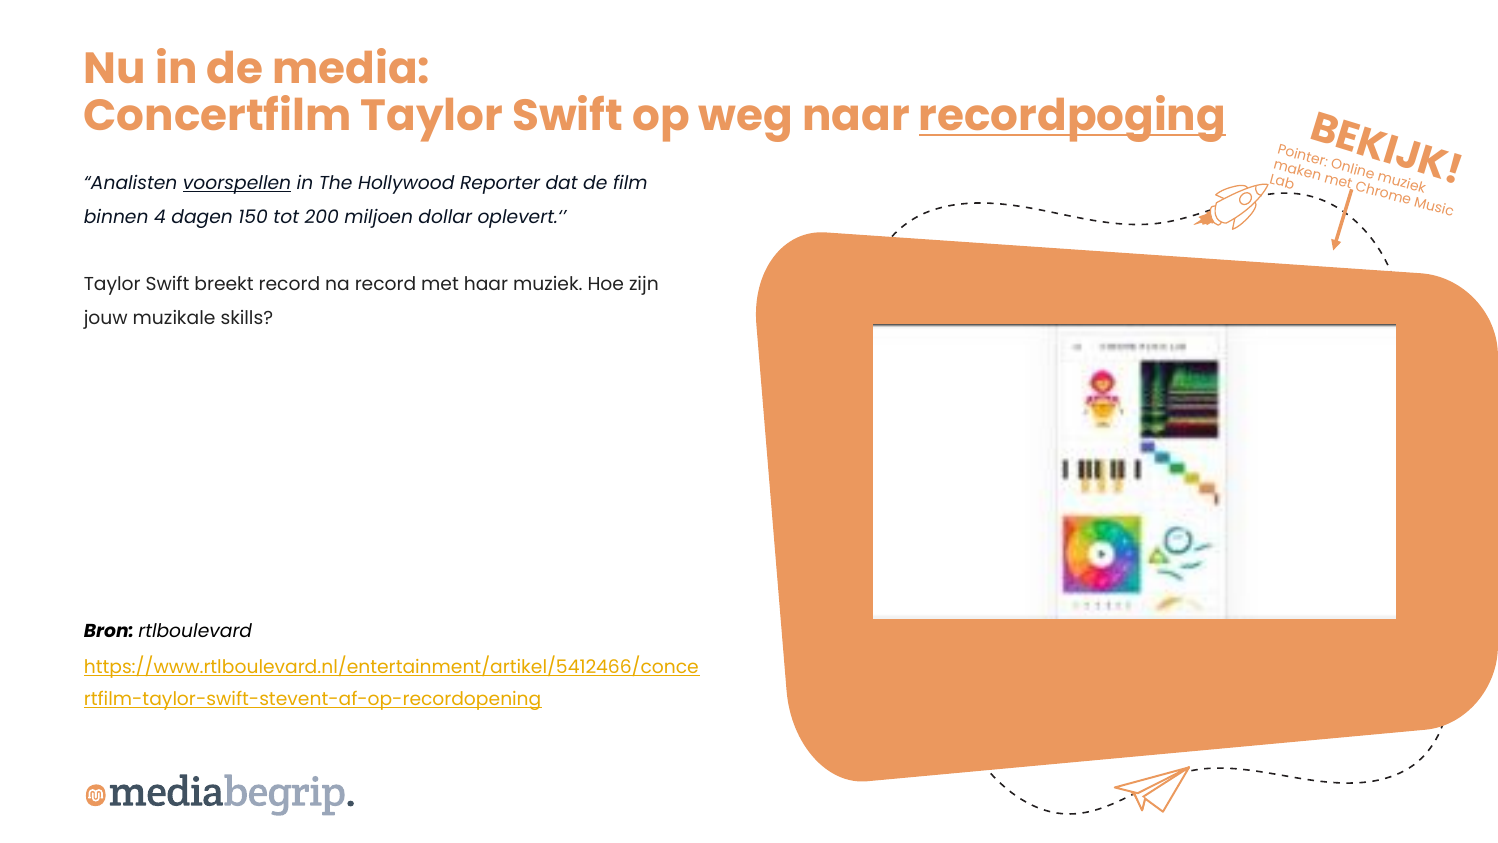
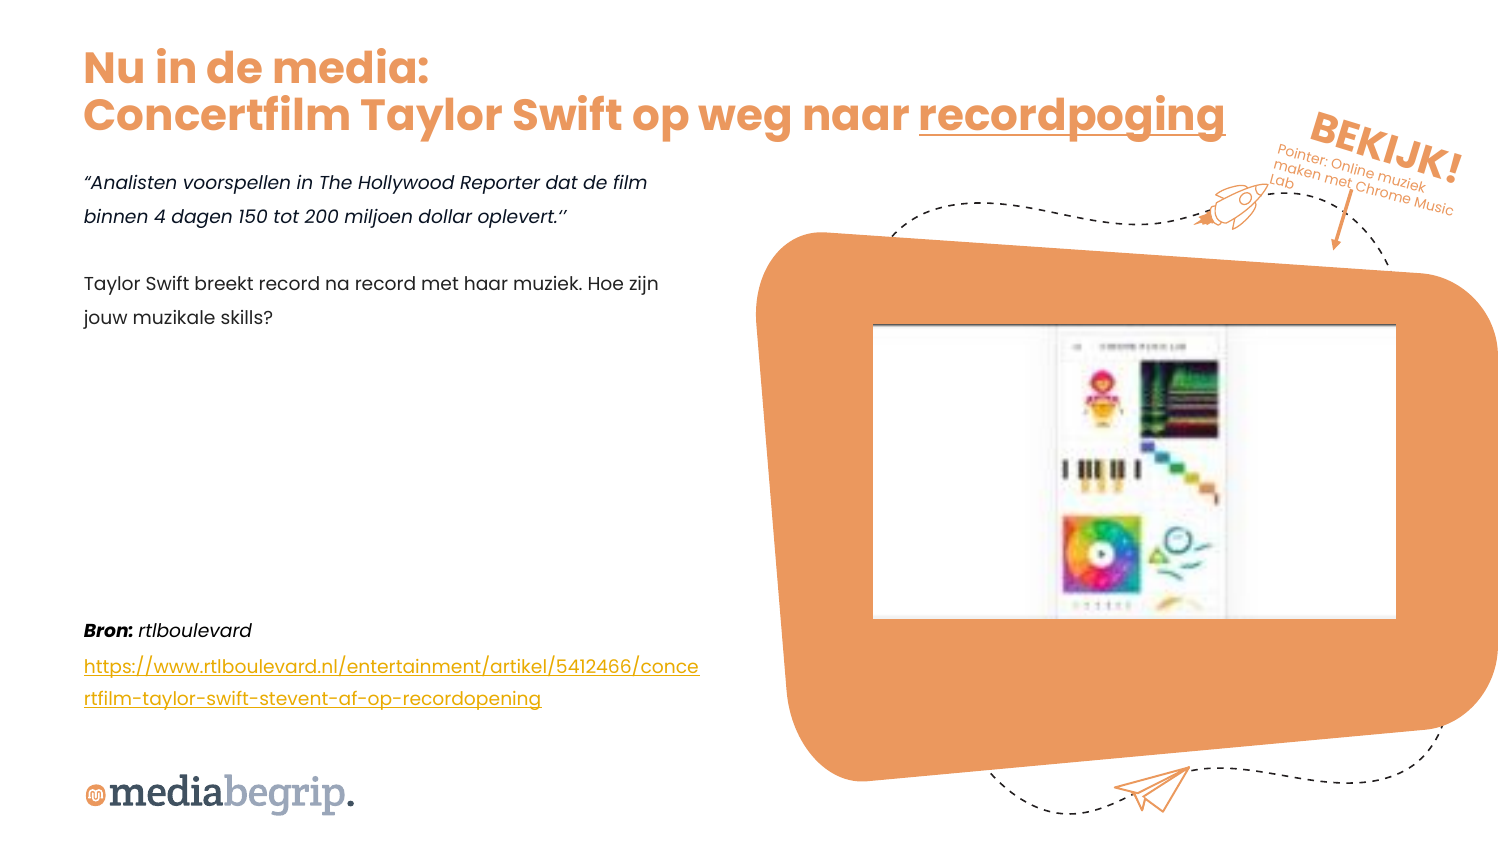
voorspellen underline: present -> none
